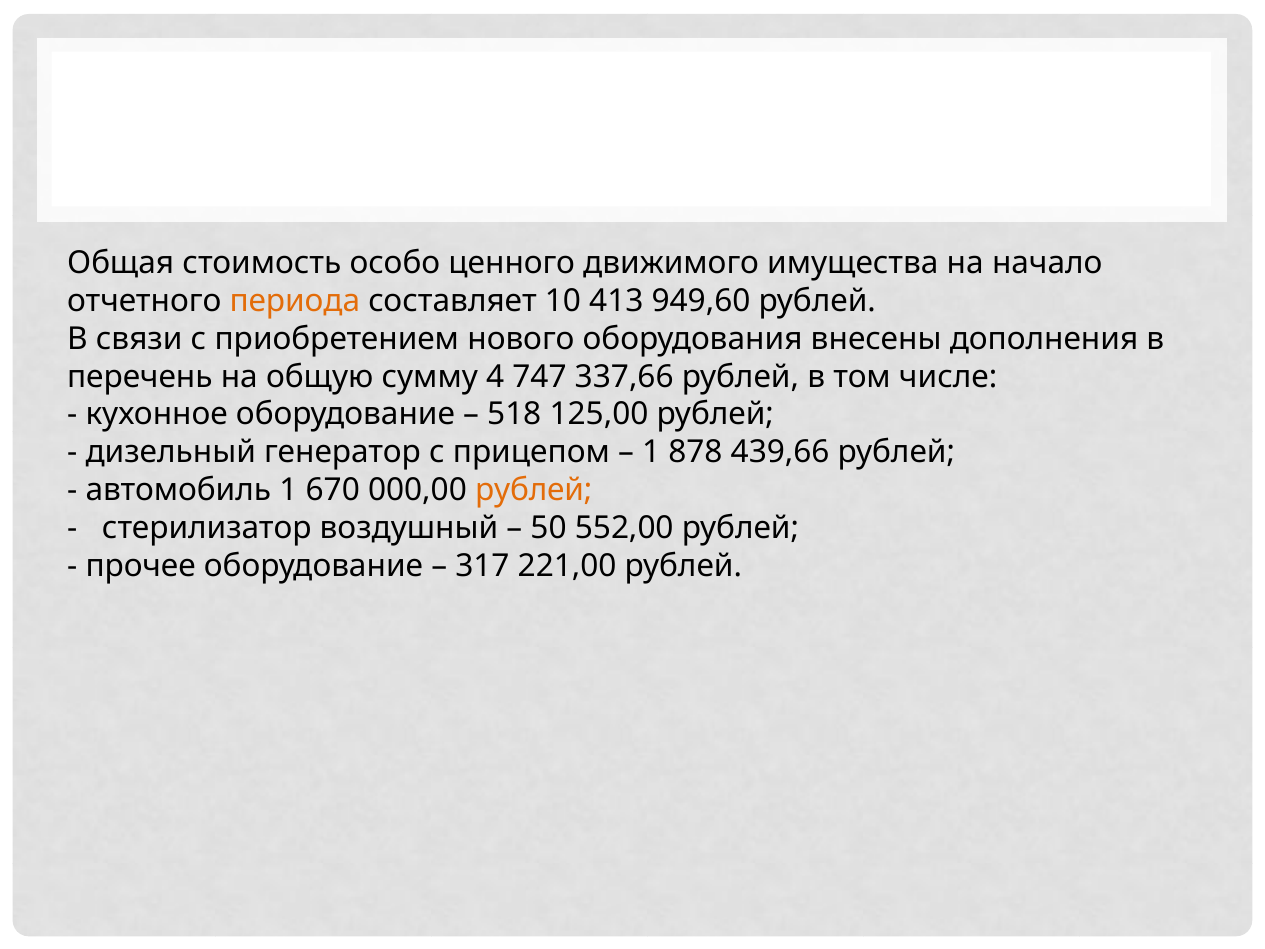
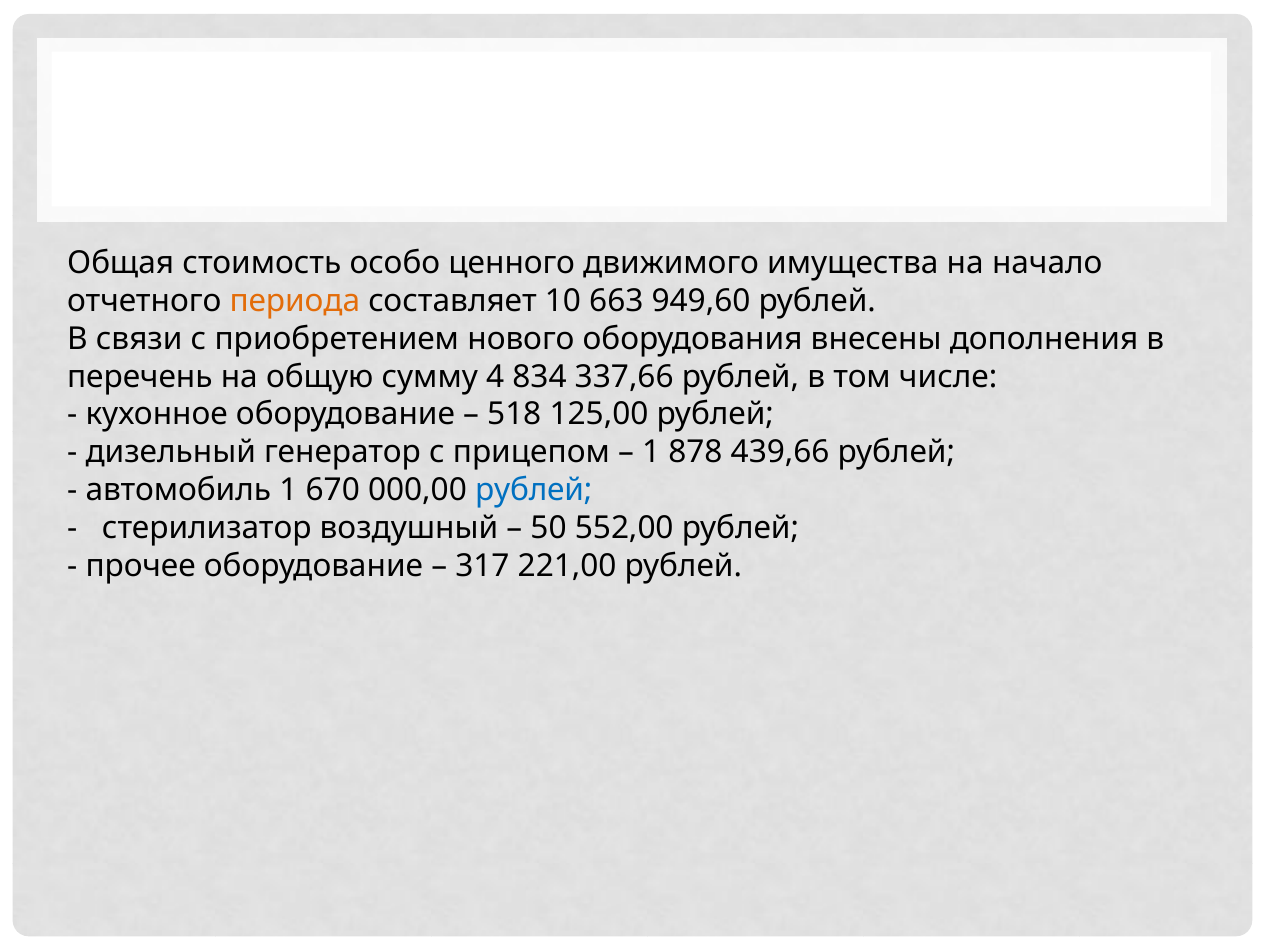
413: 413 -> 663
747: 747 -> 834
рублей at (534, 490) colour: orange -> blue
